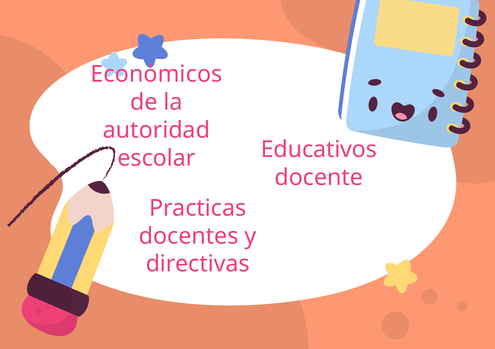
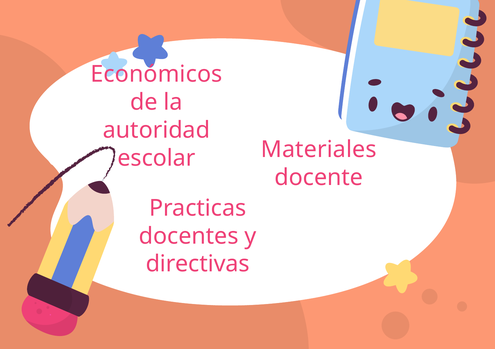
Educativos: Educativos -> Materiales
